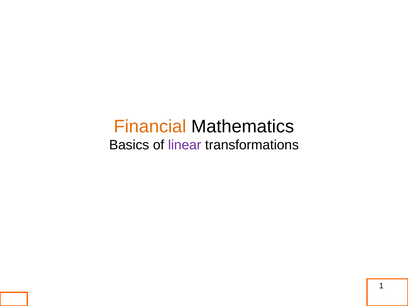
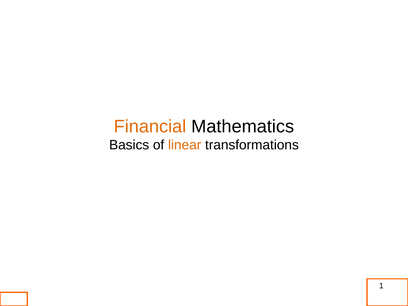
linear colour: purple -> orange
